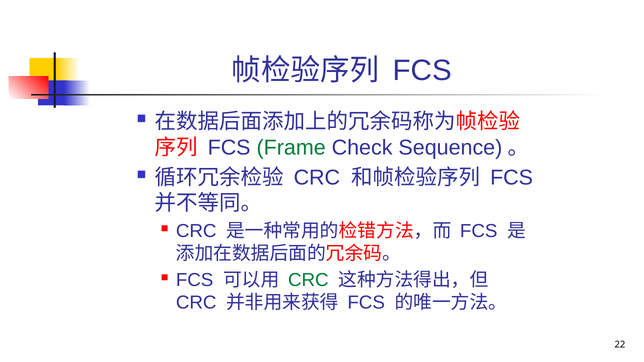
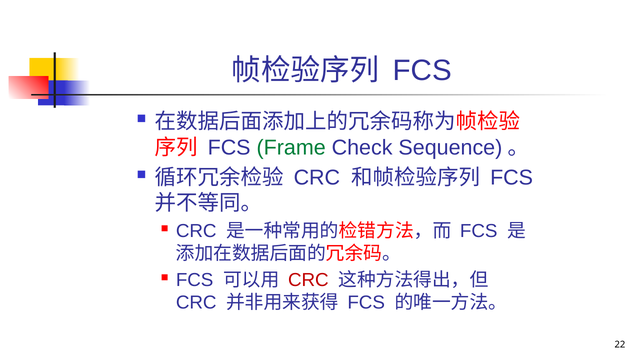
CRC at (308, 280) colour: green -> red
